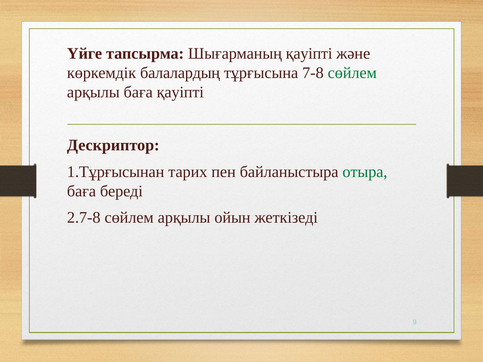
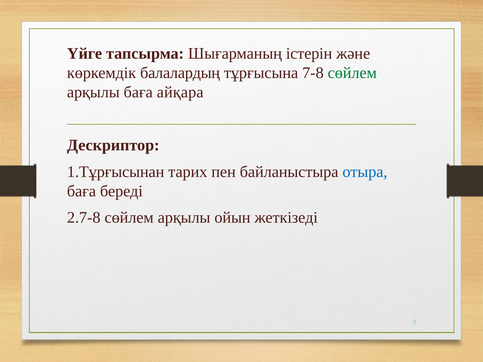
Шығарманың қауіпті: қауіпті -> істерін
баға қауіпті: қауіпті -> айқара
отыра colour: green -> blue
